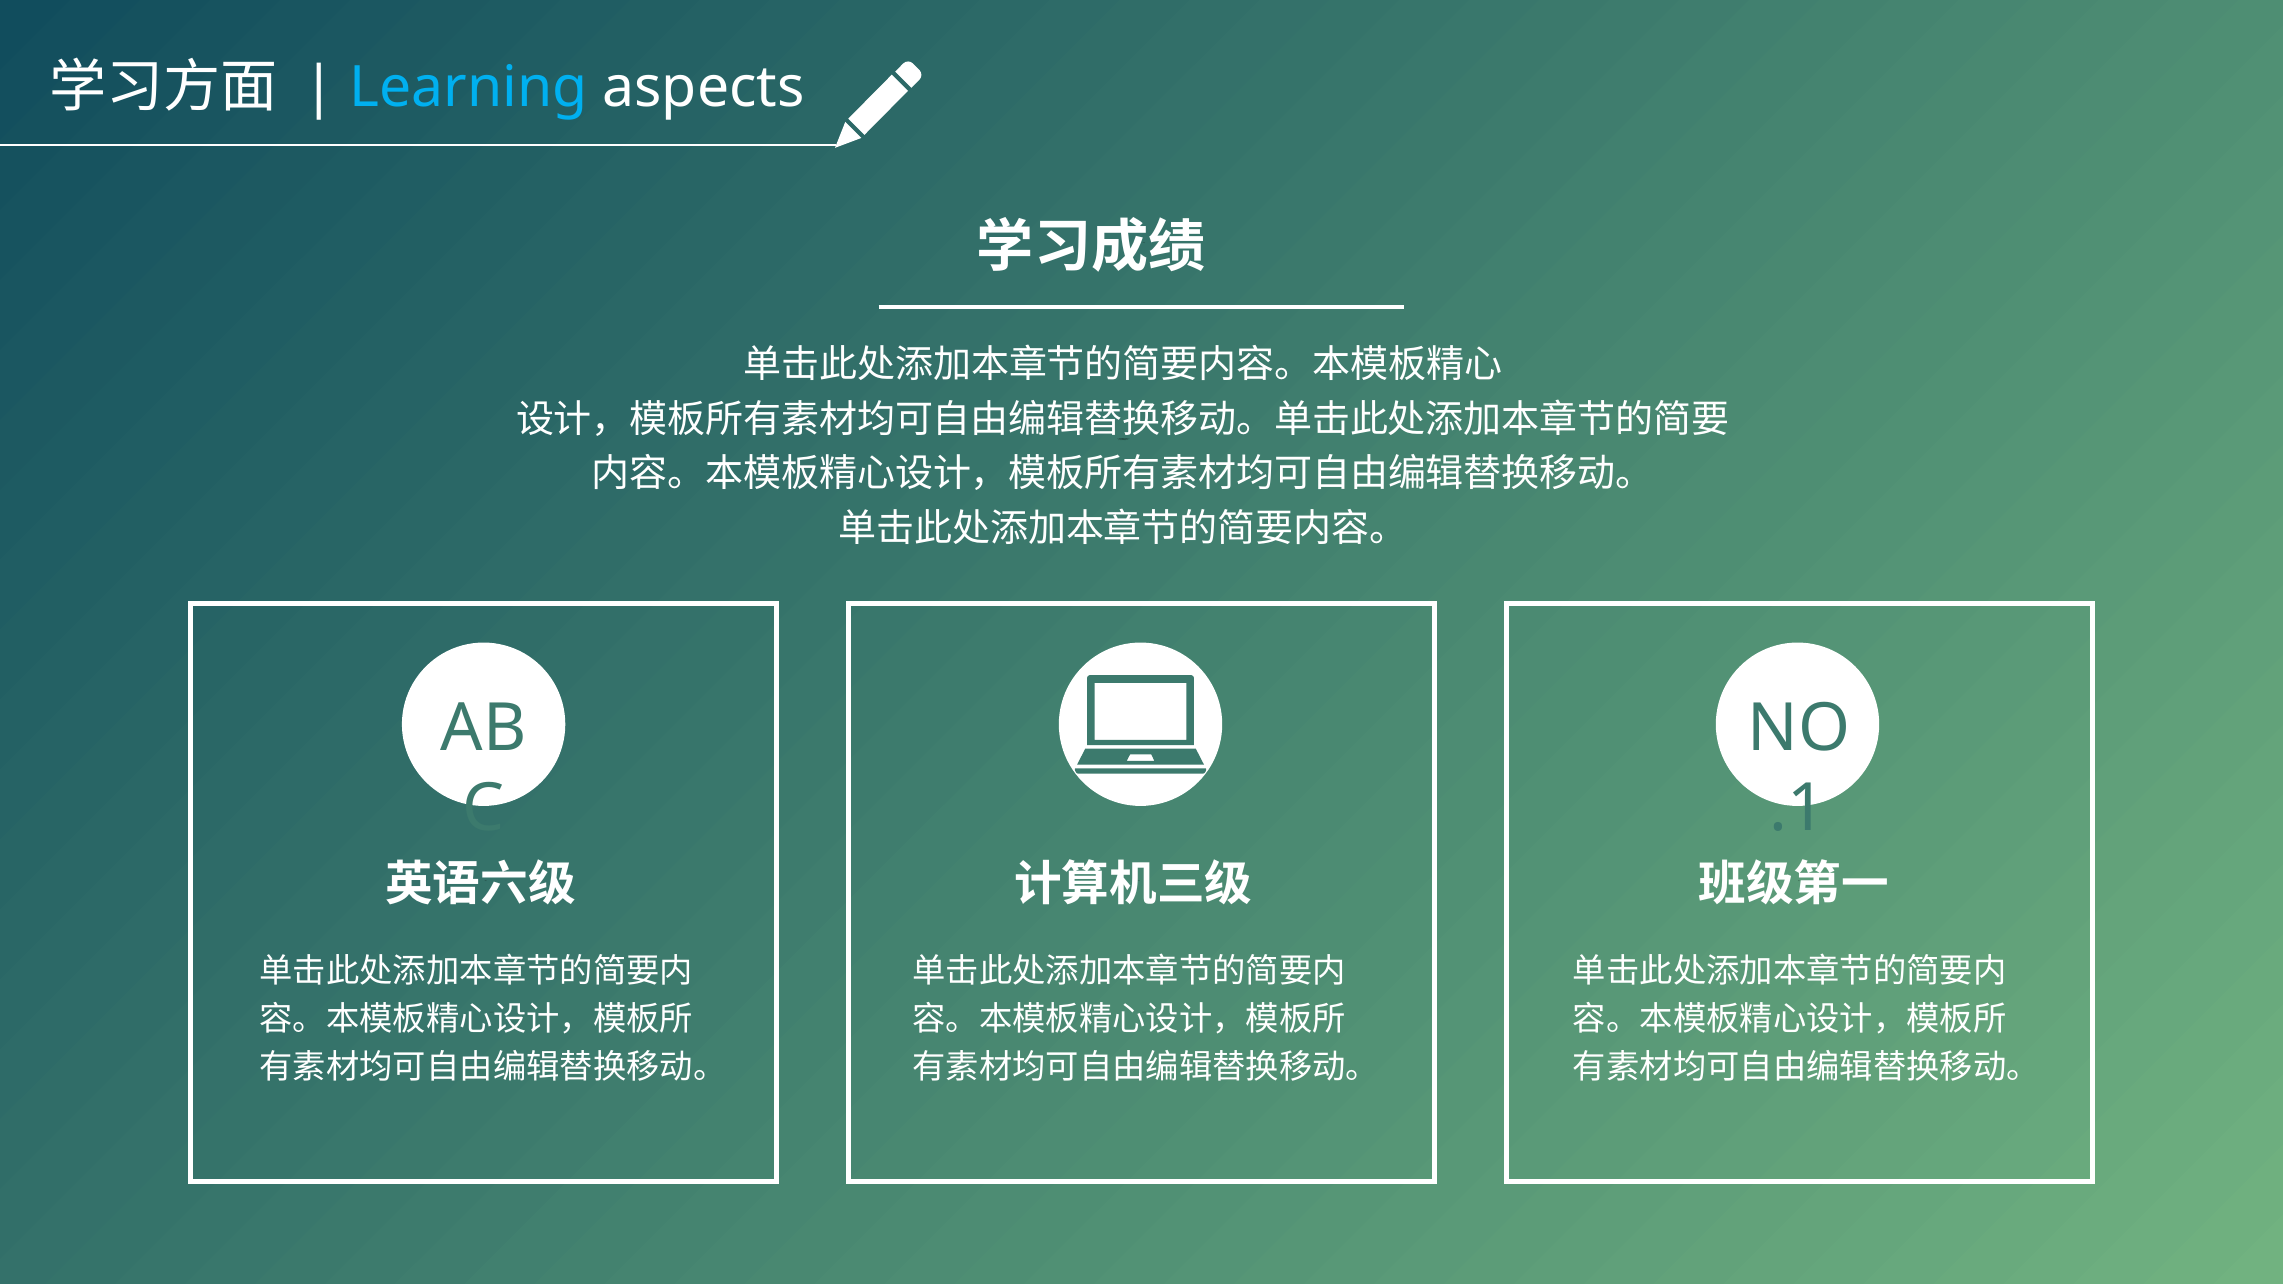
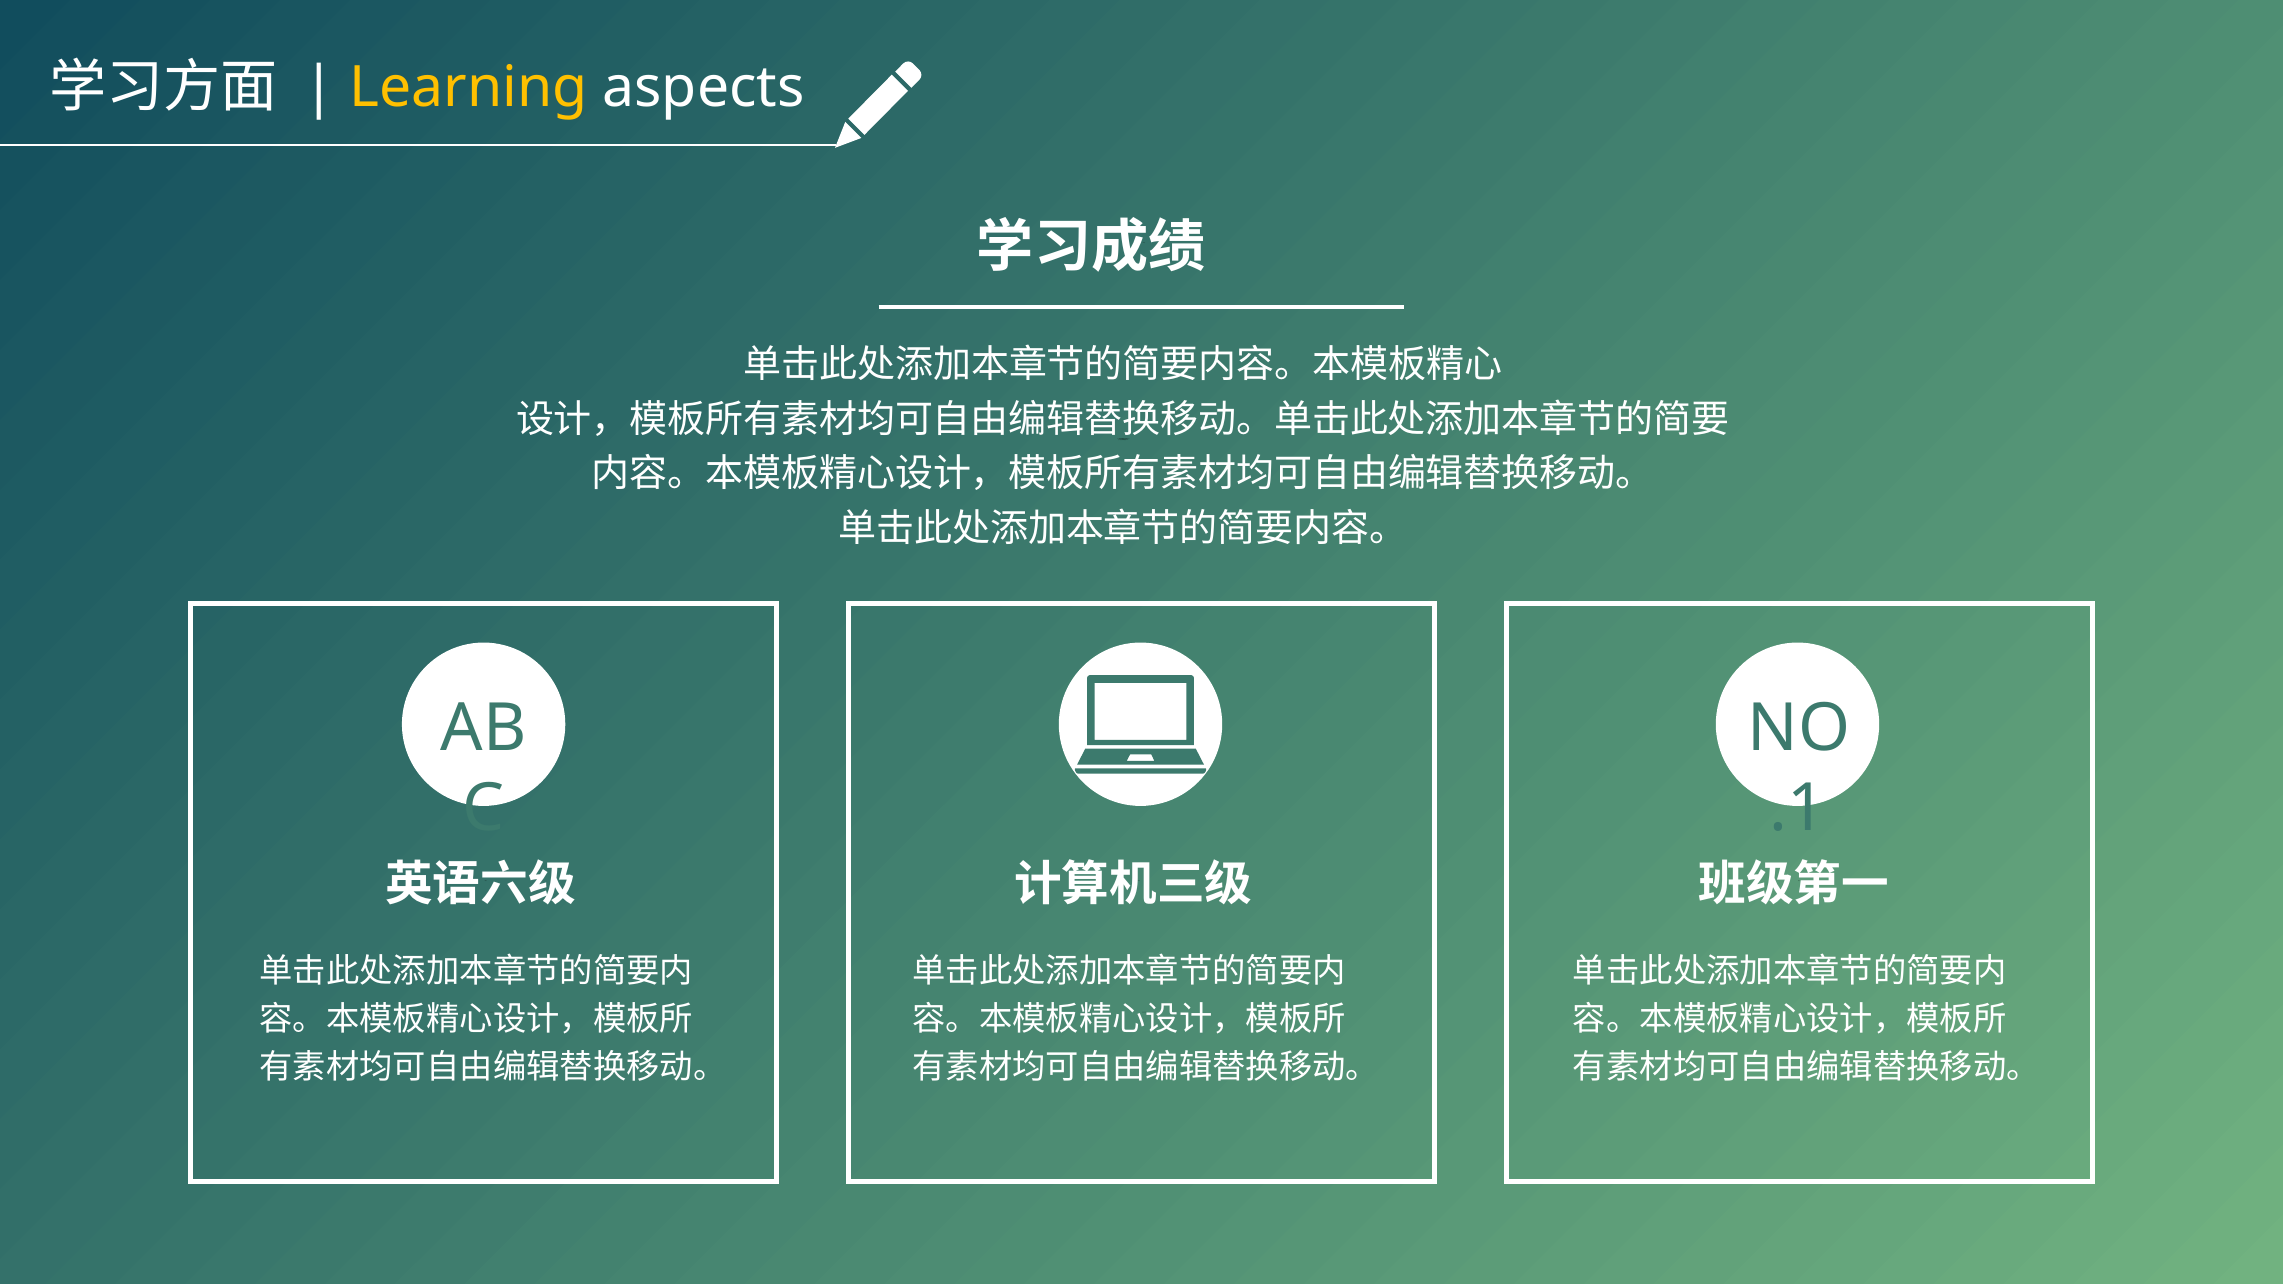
Learning colour: light blue -> yellow
